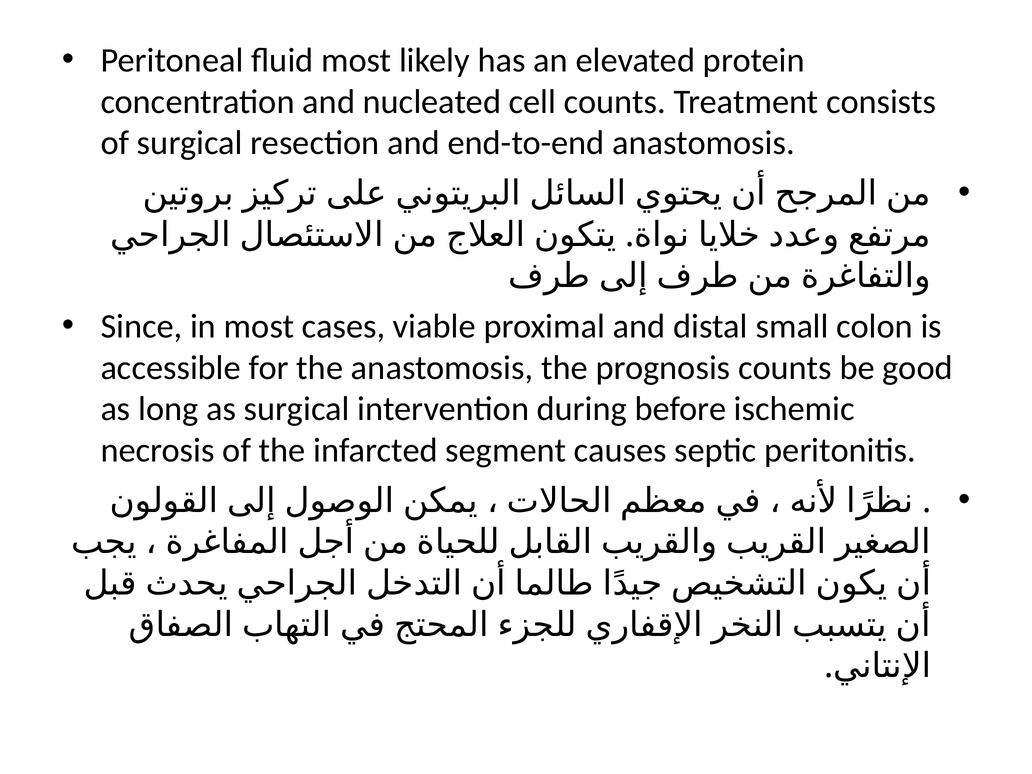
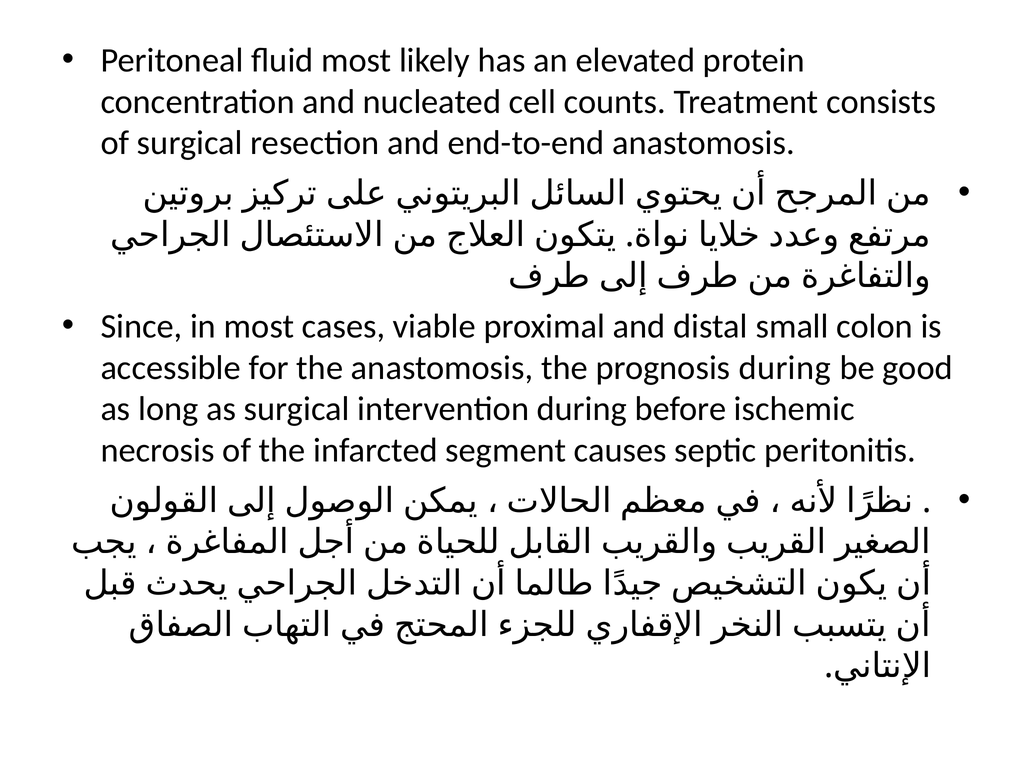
prognosis counts: counts -> during
